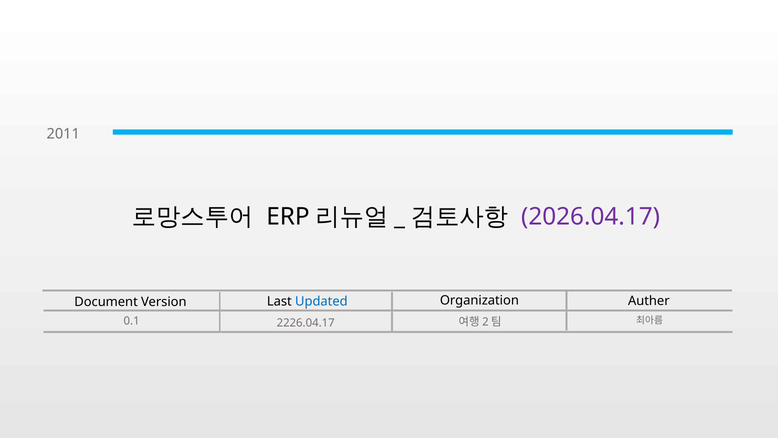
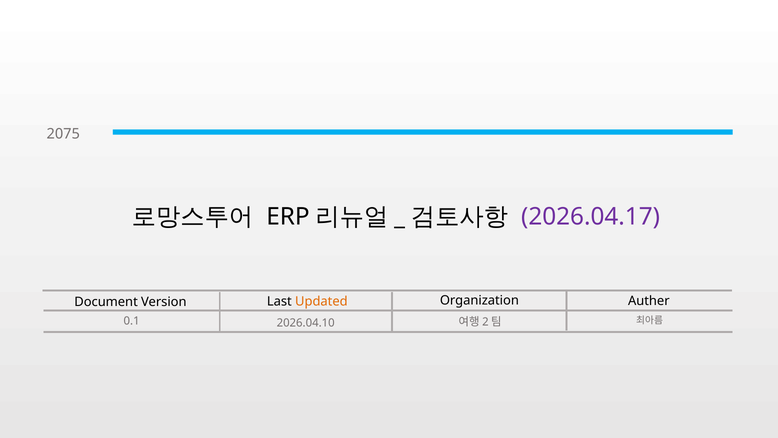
2011: 2011 -> 2075
Updated colour: blue -> orange
2226.04.17: 2226.04.17 -> 2026.04.10
